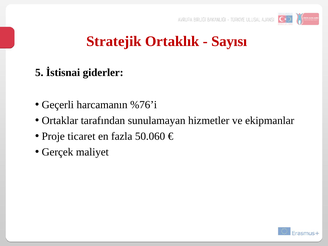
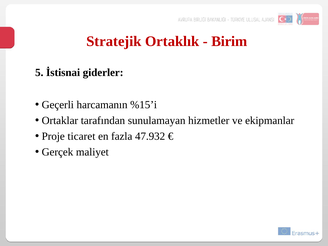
Sayısı: Sayısı -> Birim
%76’i: %76’i -> %15’i
50.060: 50.060 -> 47.932
